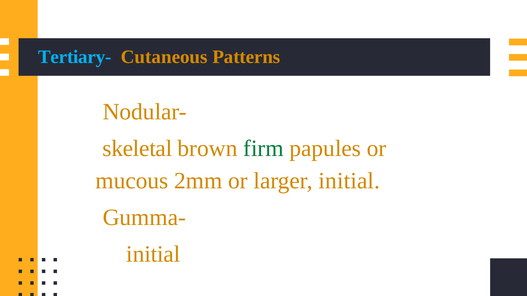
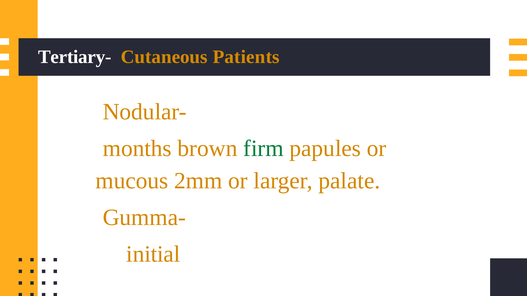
Tertiary- colour: light blue -> white
Patterns: Patterns -> Patients
skeletal: skeletal -> months
larger initial: initial -> palate
